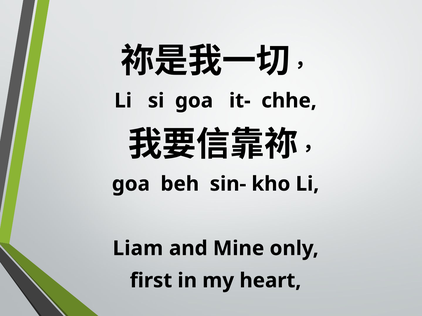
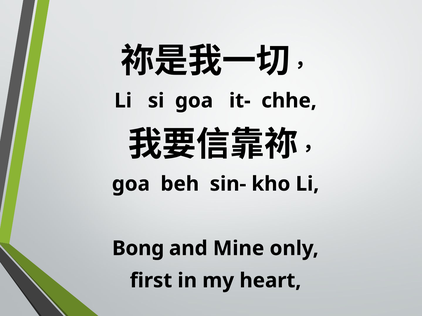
Liam: Liam -> Bong
